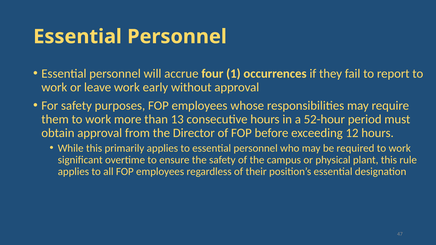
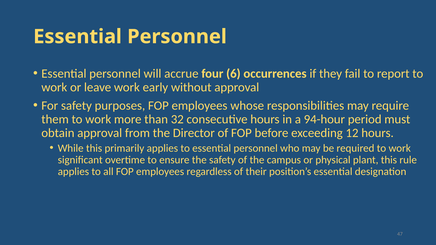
1: 1 -> 6
13: 13 -> 32
52-hour: 52-hour -> 94-hour
